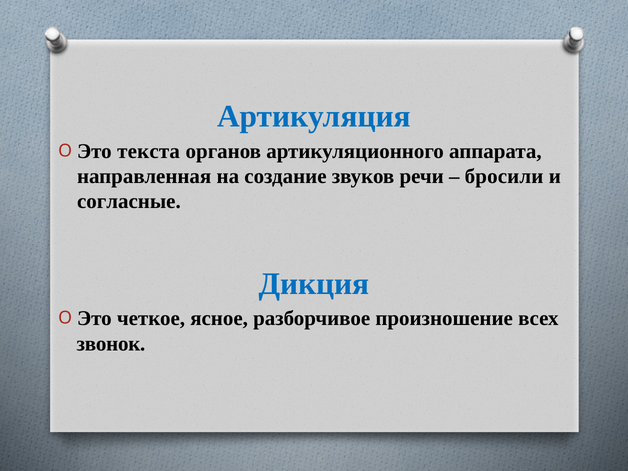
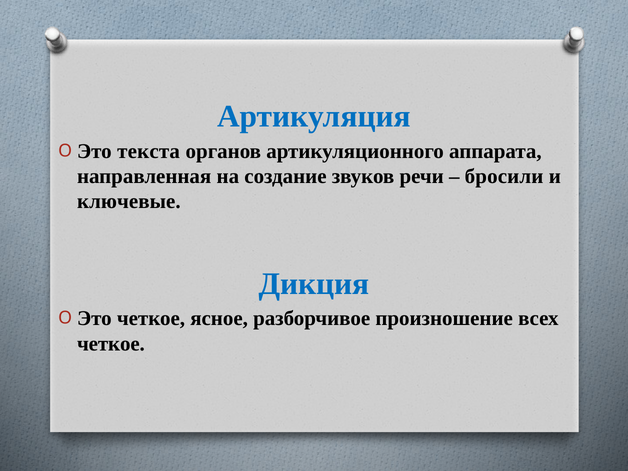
согласные: согласные -> ключевые
звонок at (111, 344): звонок -> четкое
